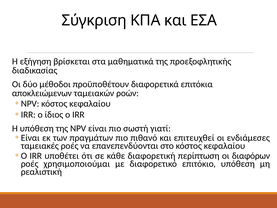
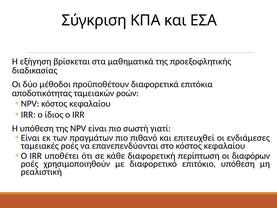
αποκλειώμενων: αποκλειώμενων -> αποδοτικότητας
χρησιμοποιούμαι: χρησιμοποιούμαι -> χρησιμοποιηθούν
